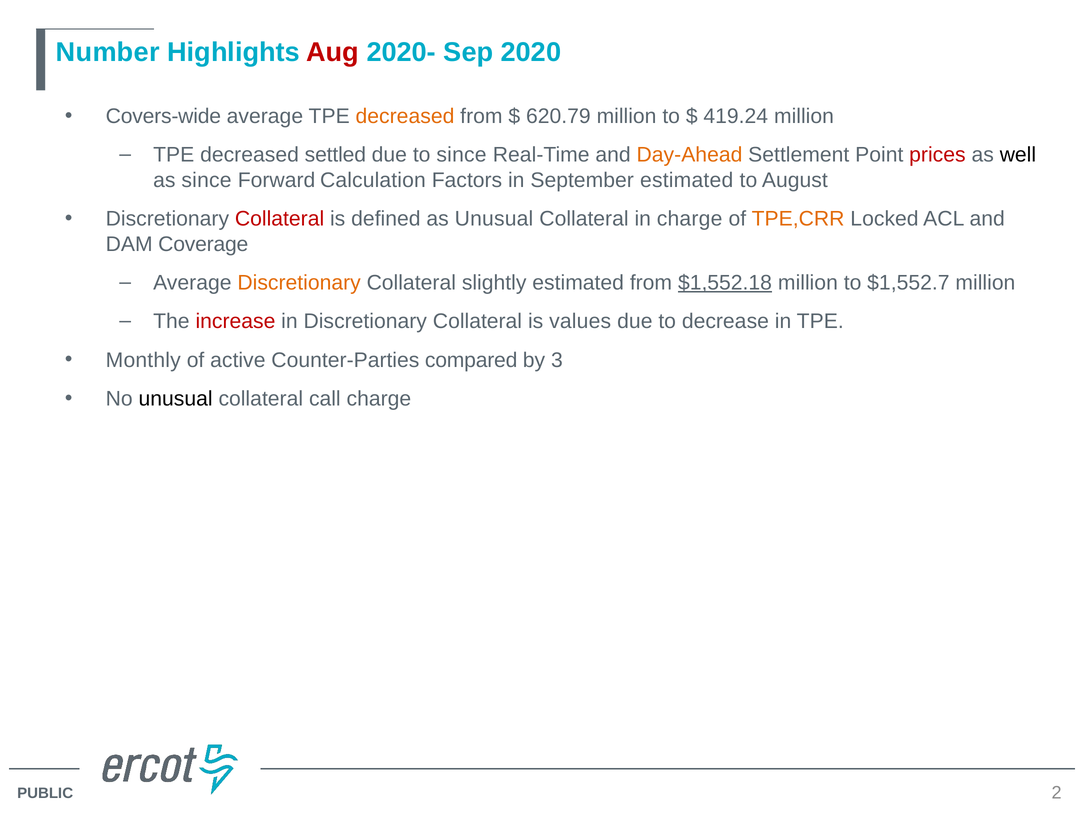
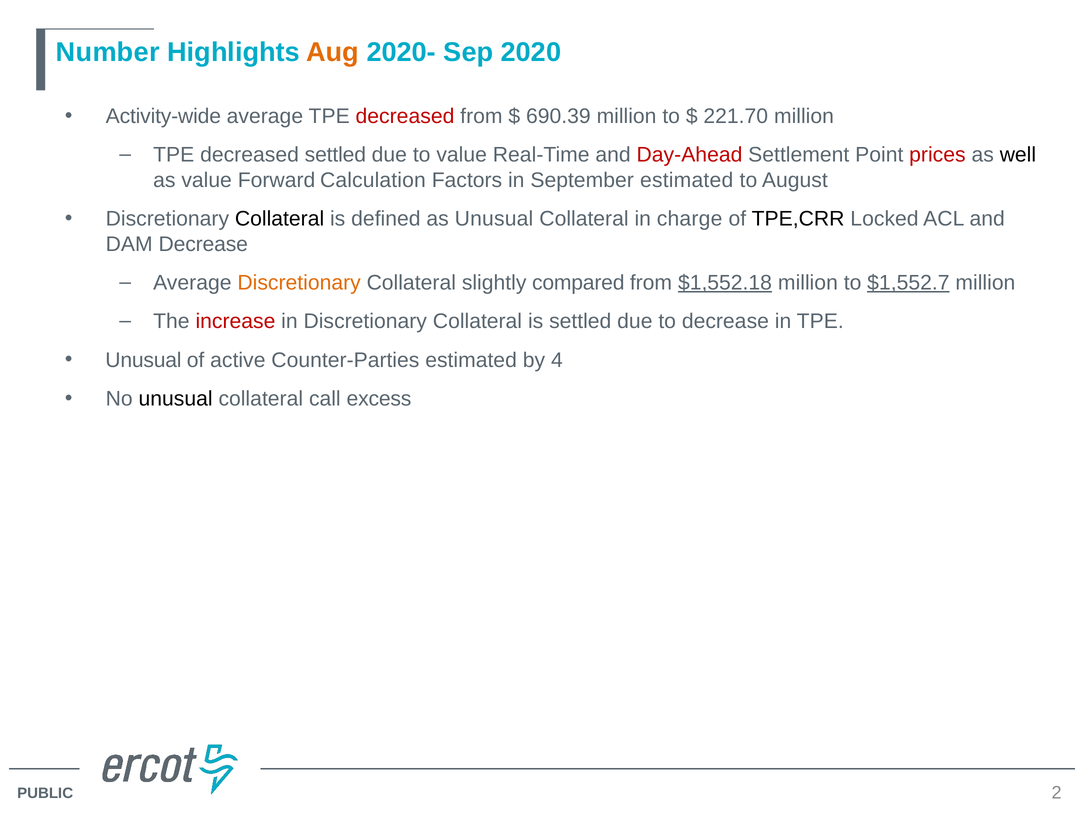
Aug colour: red -> orange
Covers-wide: Covers-wide -> Activity-wide
decreased at (405, 116) colour: orange -> red
620.79: 620.79 -> 690.39
419.24: 419.24 -> 221.70
to since: since -> value
Day-Ahead colour: orange -> red
as since: since -> value
Collateral at (280, 219) colour: red -> black
TPE,CRR colour: orange -> black
DAM Coverage: Coverage -> Decrease
slightly estimated: estimated -> compared
$1,552.7 underline: none -> present
is values: values -> settled
Monthly at (143, 360): Monthly -> Unusual
Counter-Parties compared: compared -> estimated
3: 3 -> 4
call charge: charge -> excess
